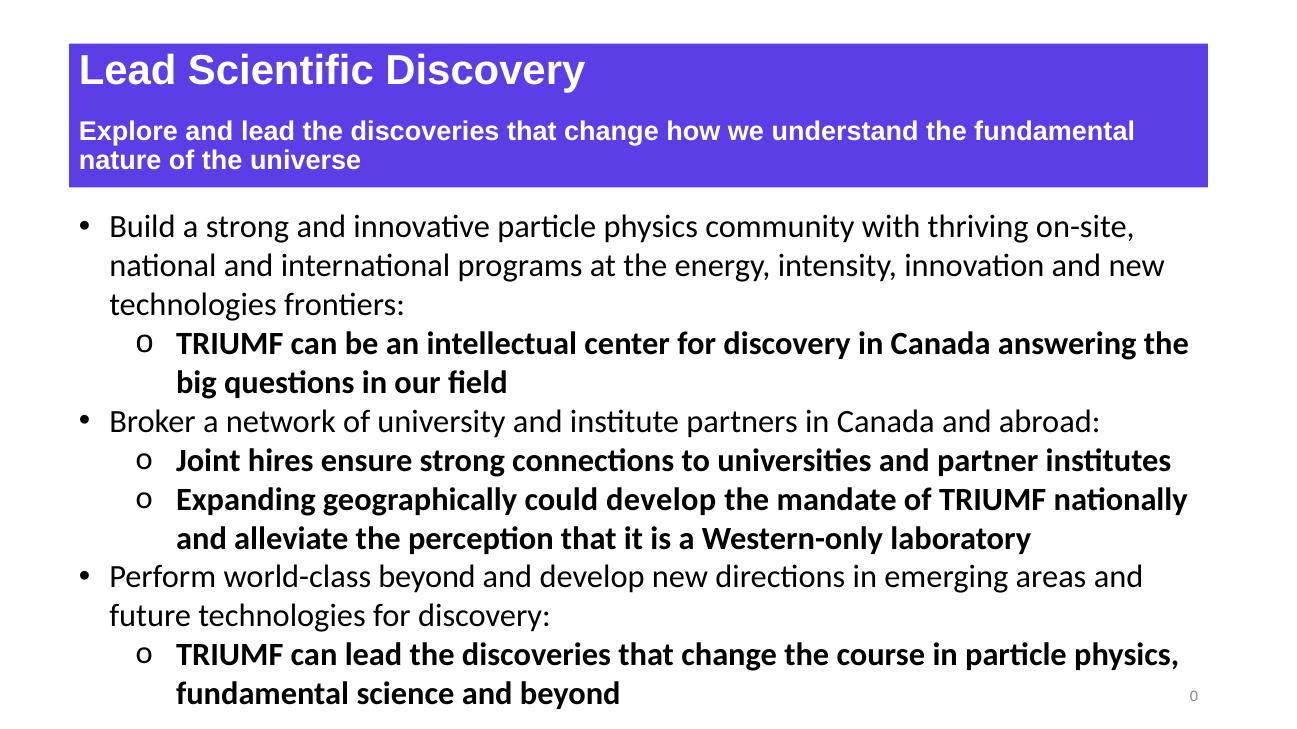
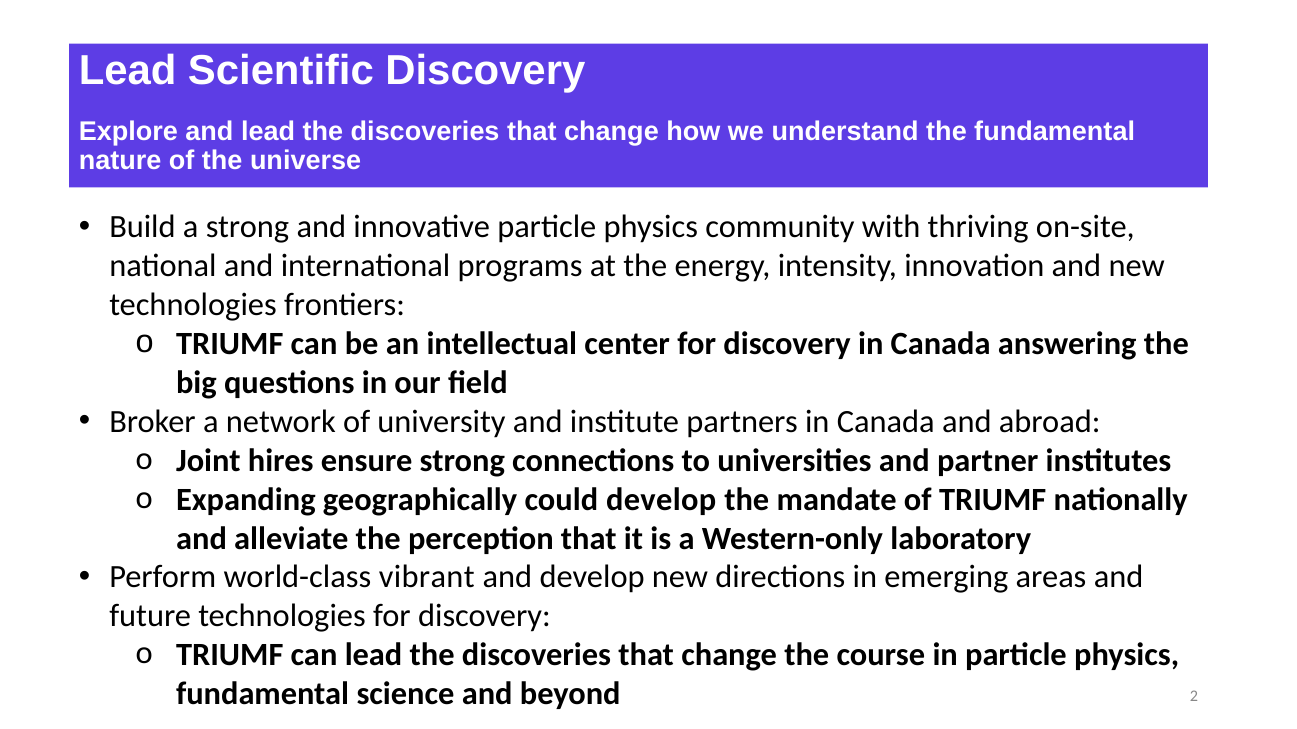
world-class beyond: beyond -> vibrant
0: 0 -> 2
